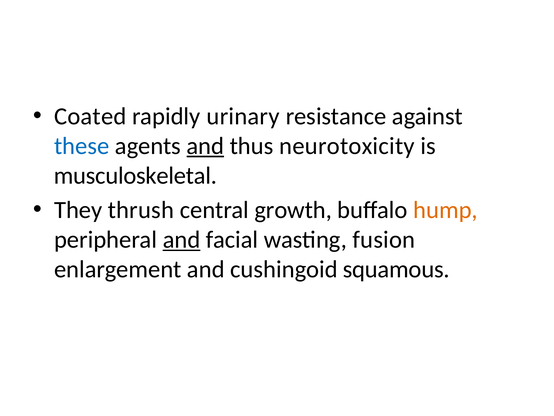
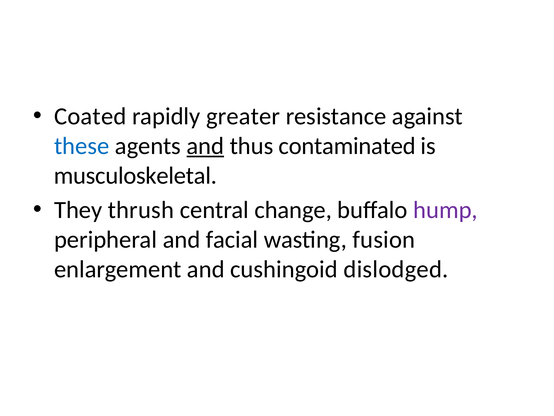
urinary: urinary -> greater
neurotoxicity: neurotoxicity -> contaminated
growth: growth -> change
hump colour: orange -> purple
and at (182, 239) underline: present -> none
squamous: squamous -> dislodged
